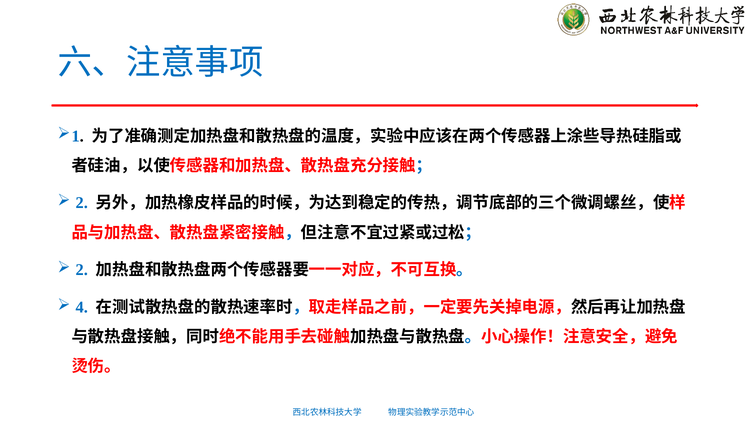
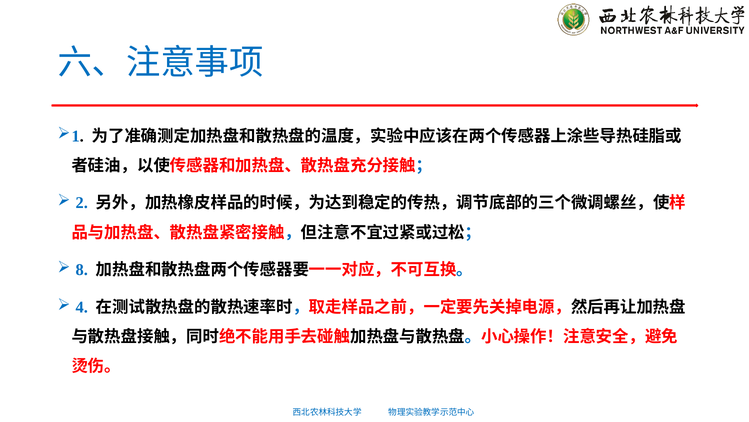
2 at (82, 269): 2 -> 8
